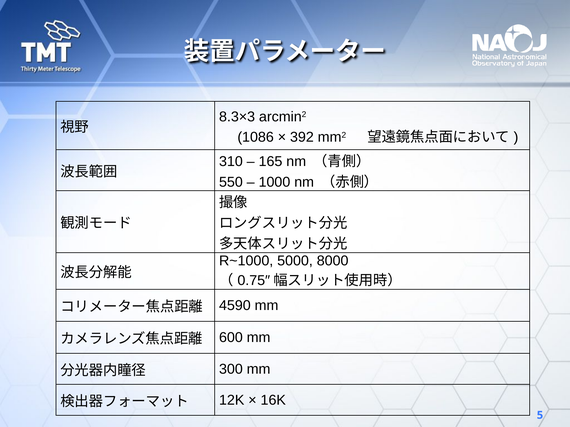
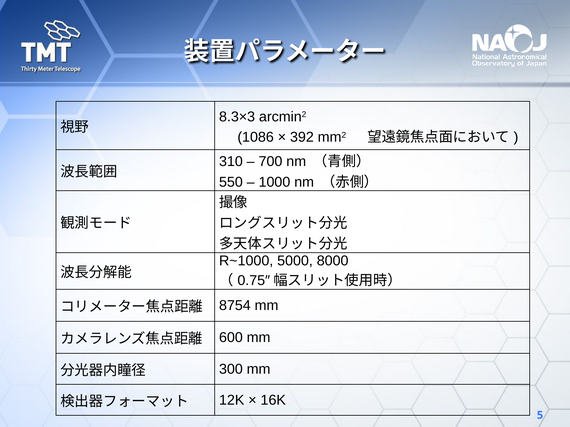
165: 165 -> 700
4590: 4590 -> 8754
